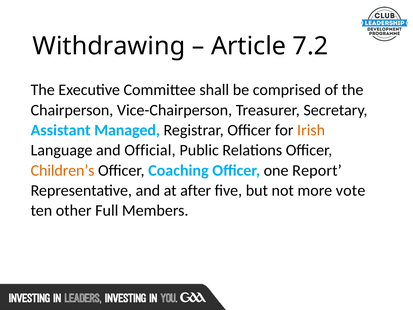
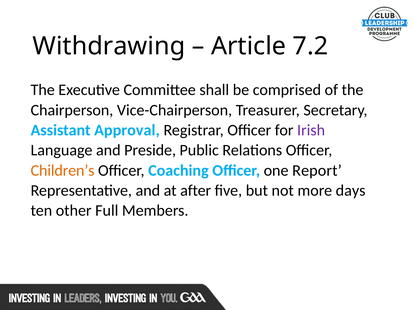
Managed: Managed -> Approval
Irish colour: orange -> purple
Official: Official -> Preside
vote: vote -> days
